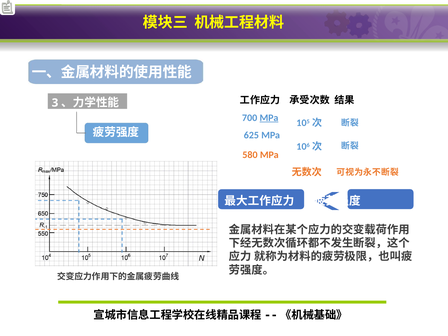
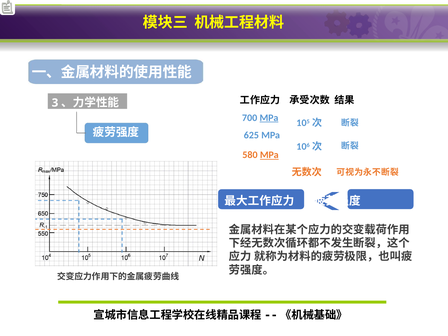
MPa at (269, 155) underline: none -> present
